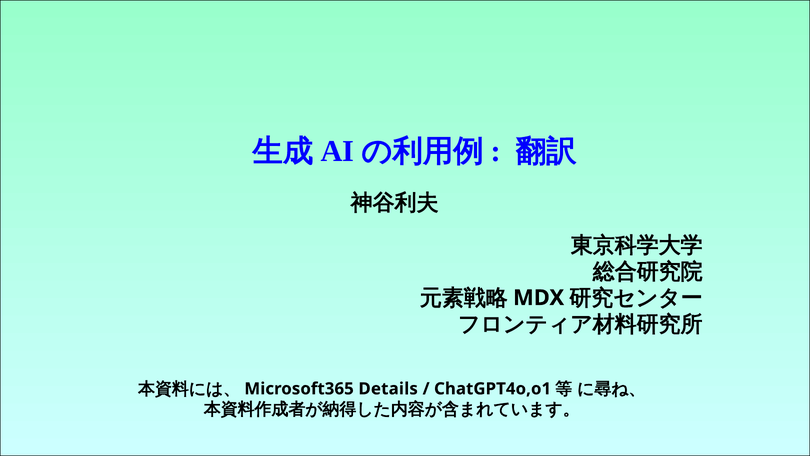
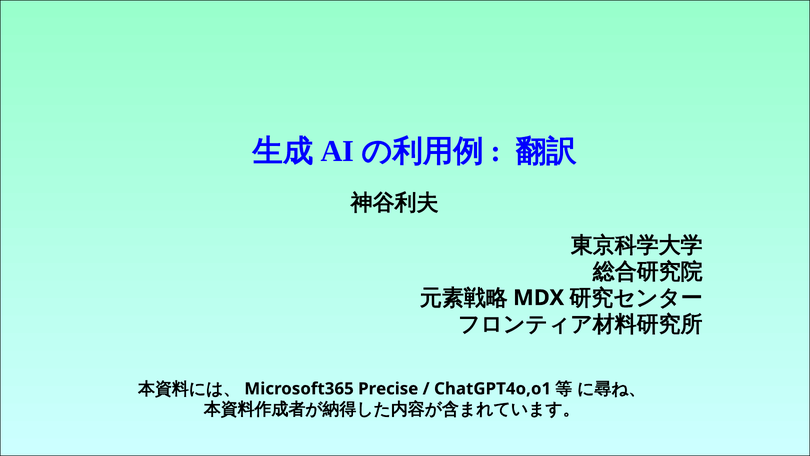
Details: Details -> Precise
